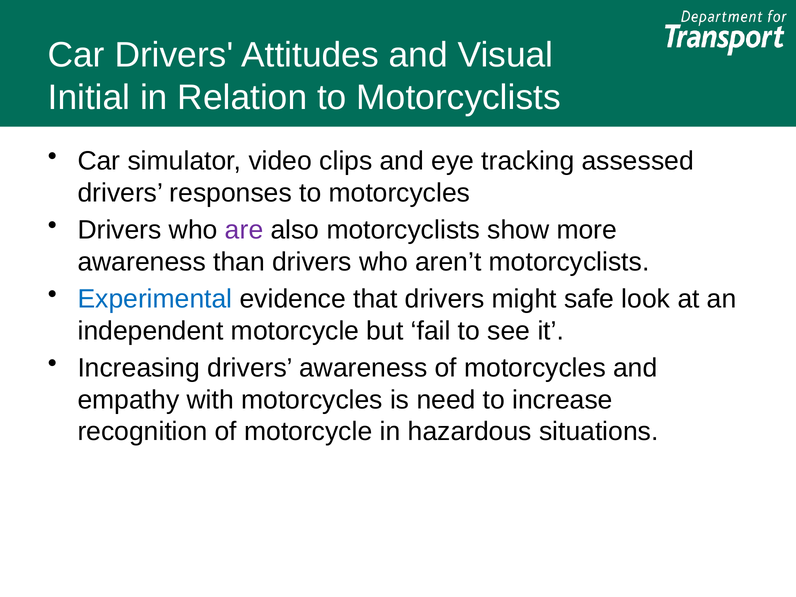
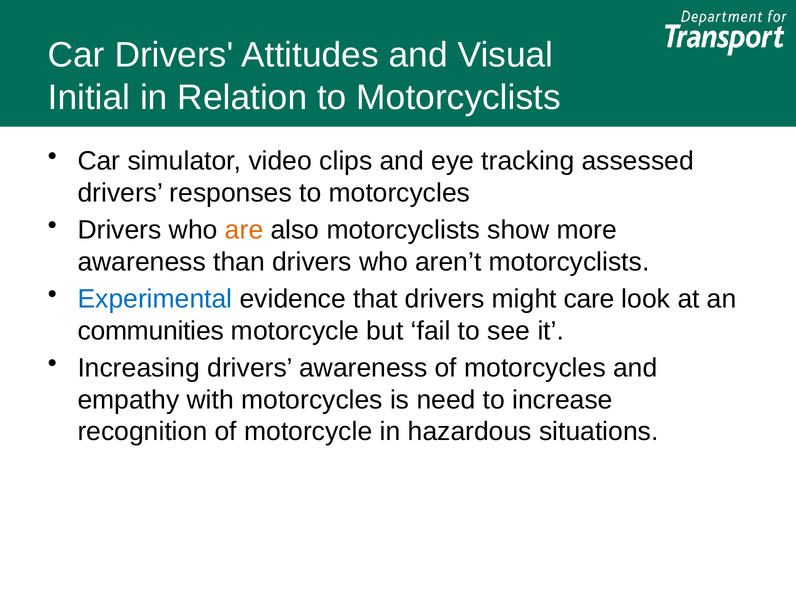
are colour: purple -> orange
safe: safe -> care
independent: independent -> communities
